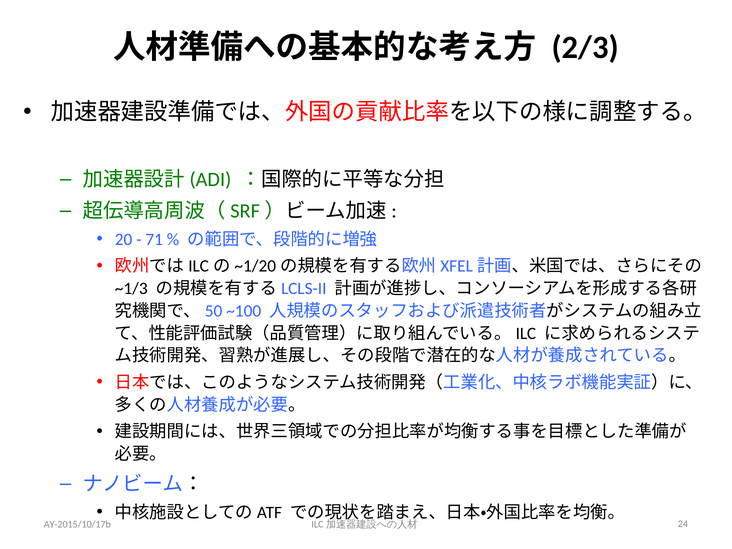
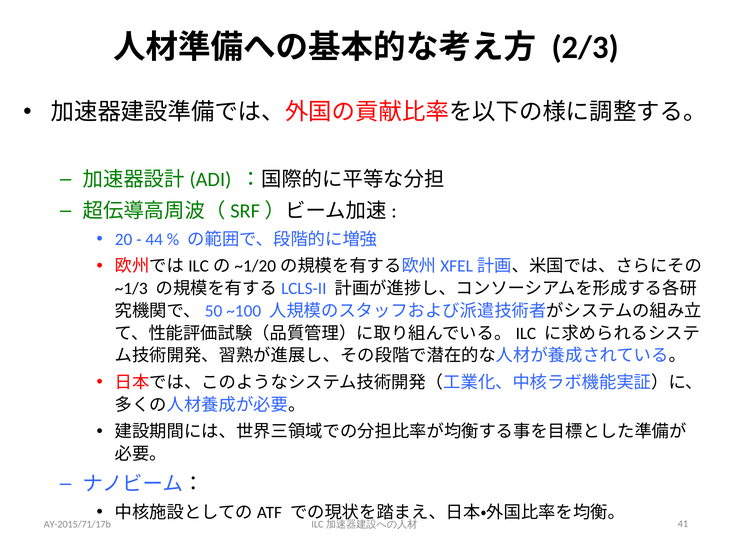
71: 71 -> 44
AY-2015/10/17b: AY-2015/10/17b -> AY-2015/71/17b
24: 24 -> 41
